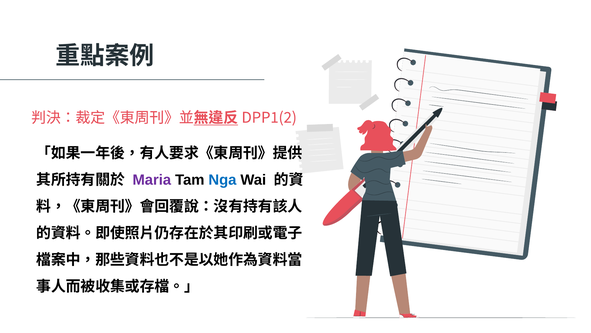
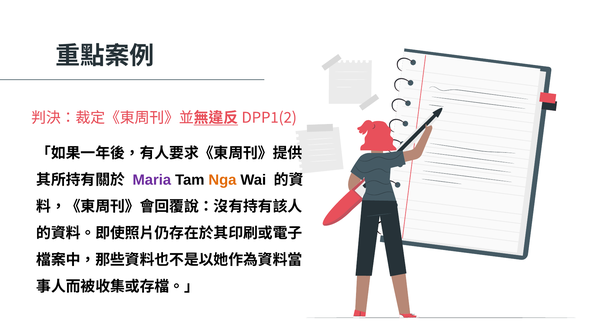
Nga colour: blue -> orange
